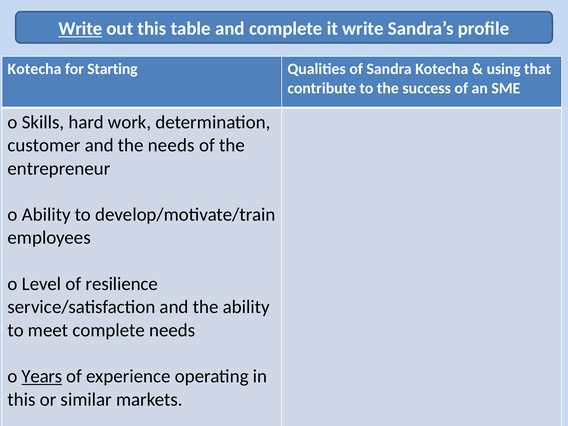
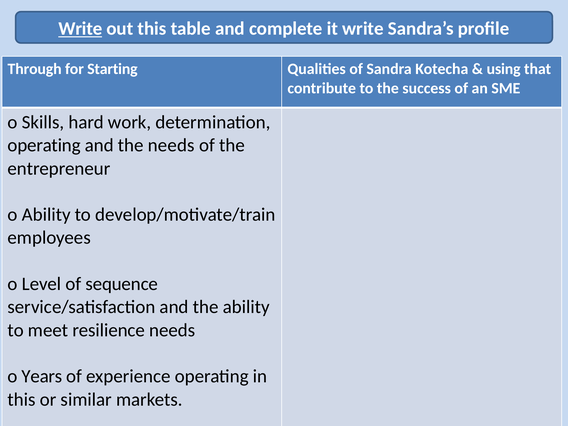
Kotecha at (35, 69): Kotecha -> Through
customer at (44, 145): customer -> operating
resilience: resilience -> sequence
meet complete: complete -> resilience
Years underline: present -> none
